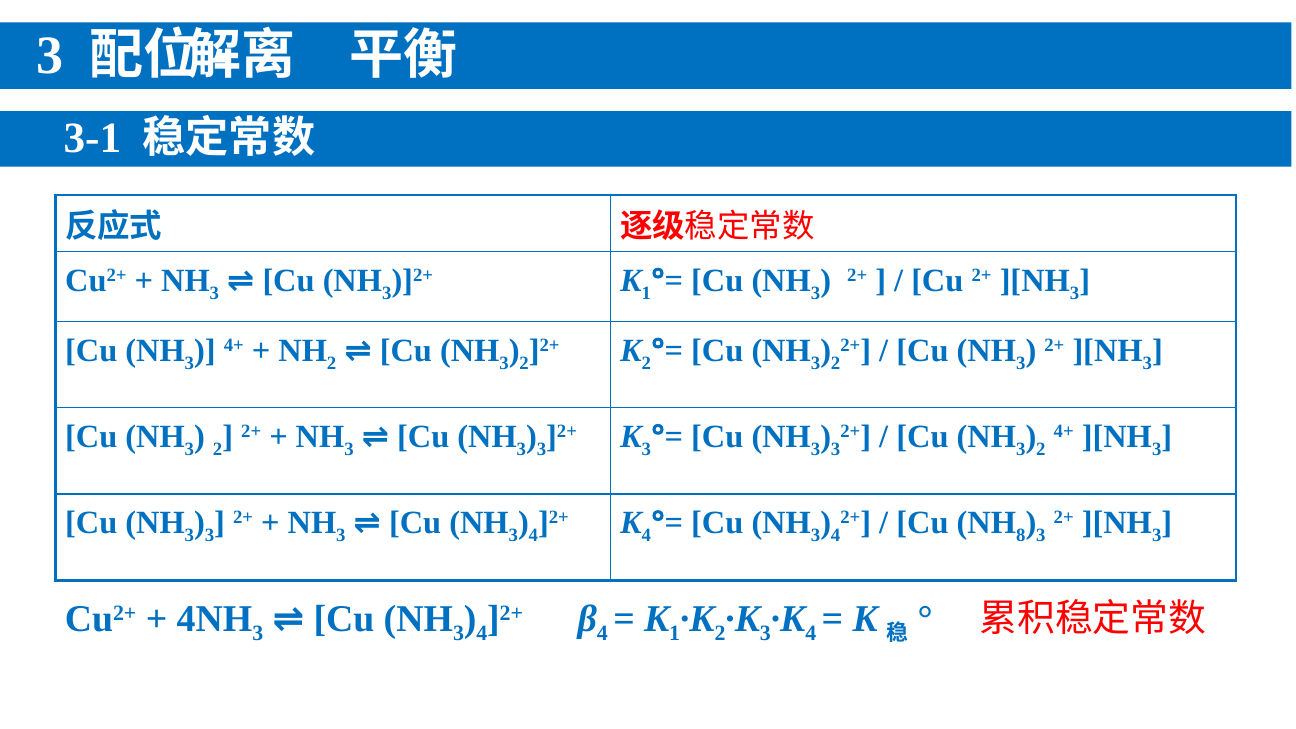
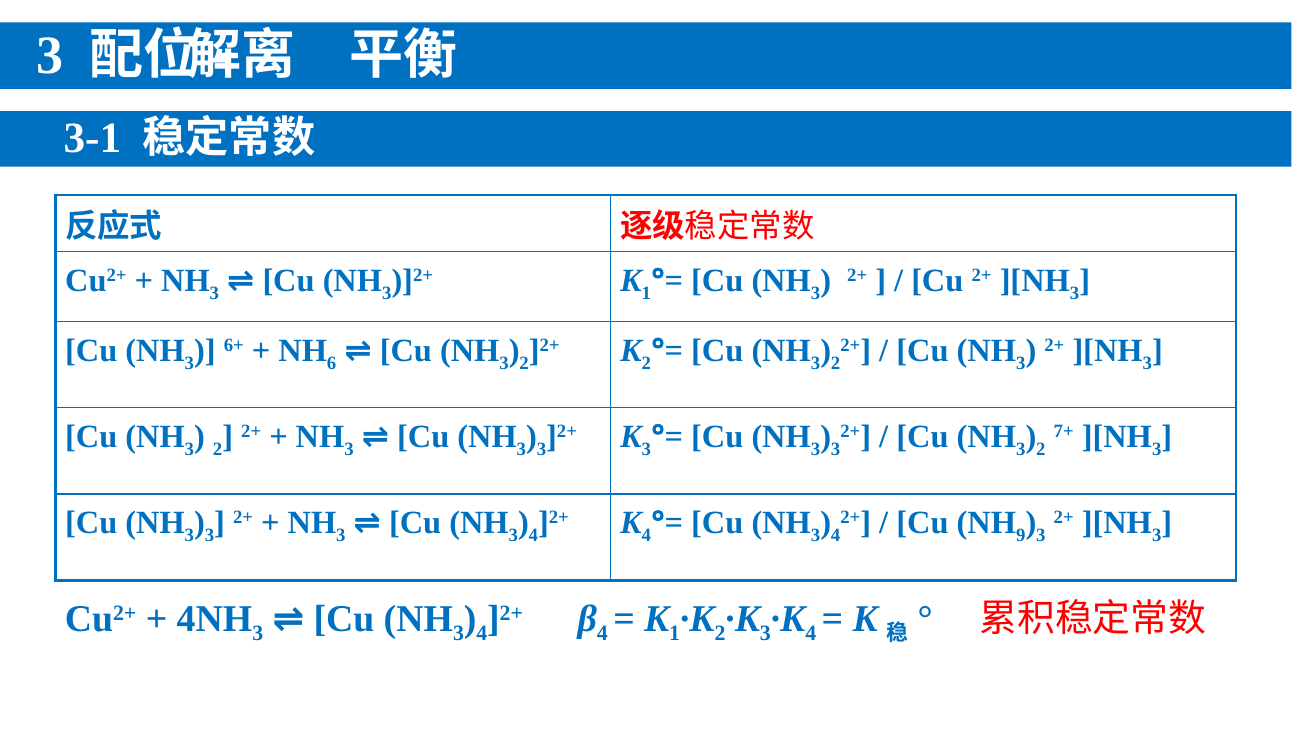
4+ at (234, 345): 4+ -> 6+
2 at (332, 363): 2 -> 6
4+ at (1064, 431): 4+ -> 7+
8: 8 -> 9
